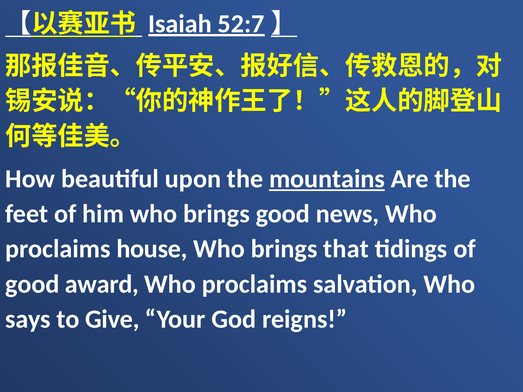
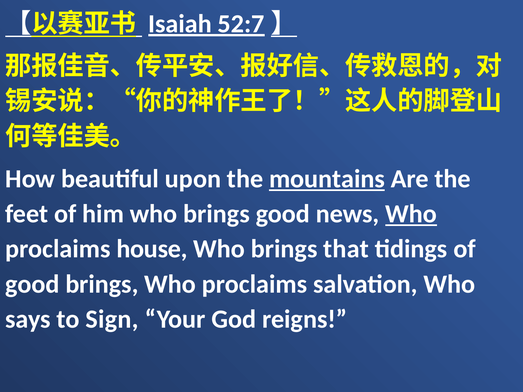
Who at (411, 214) underline: none -> present
good award: award -> brings
Give: Give -> Sign
